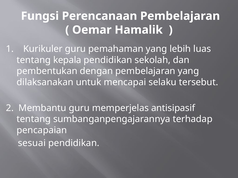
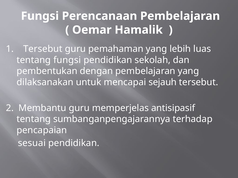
1 Kurikuler: Kurikuler -> Tersebut
tentang kepala: kepala -> fungsi
selaku: selaku -> sejauh
